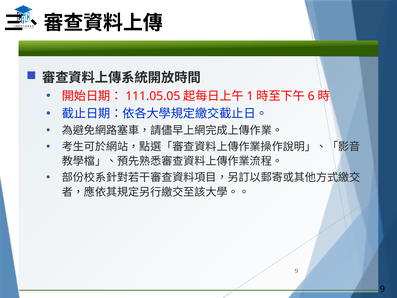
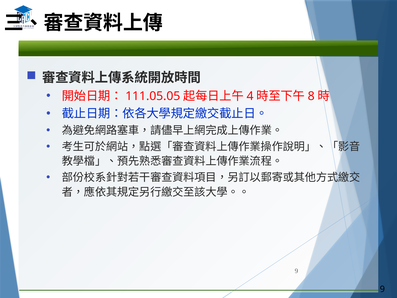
1: 1 -> 4
6: 6 -> 8
